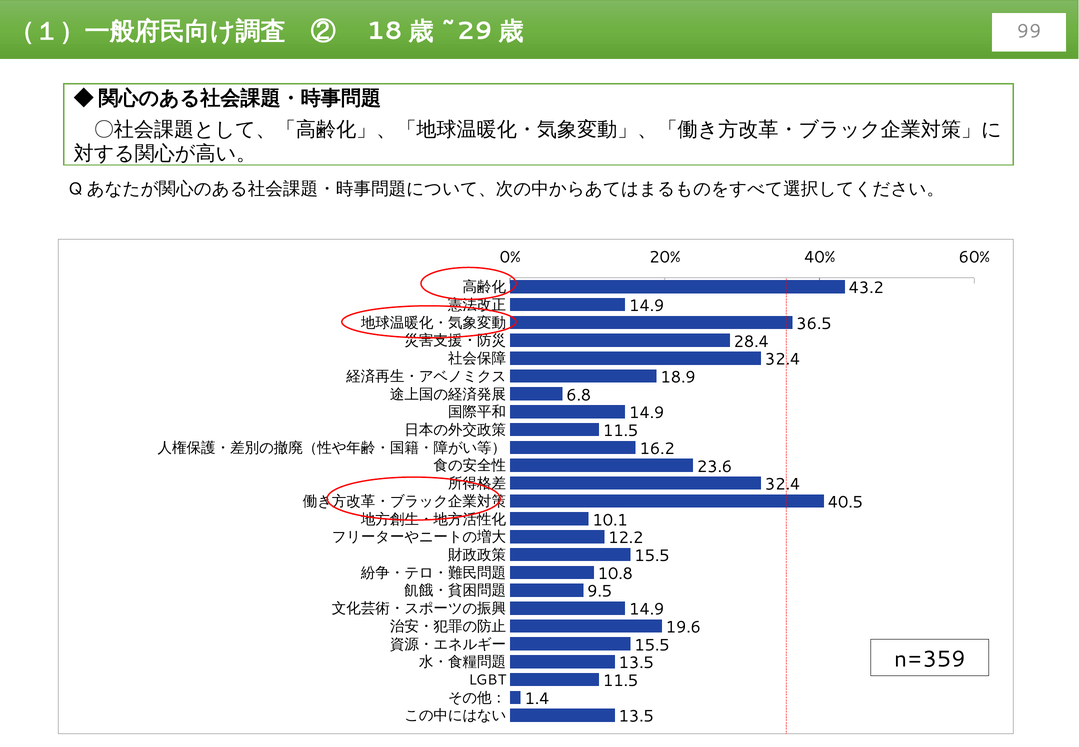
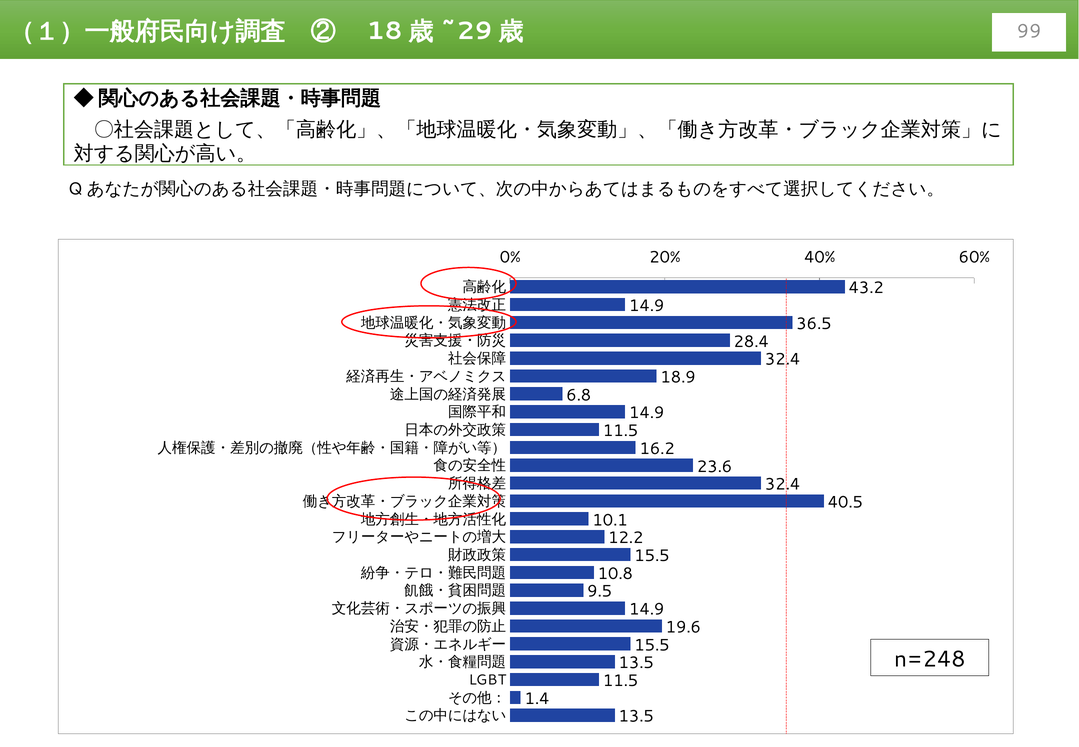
n=359: n=359 -> n=248
